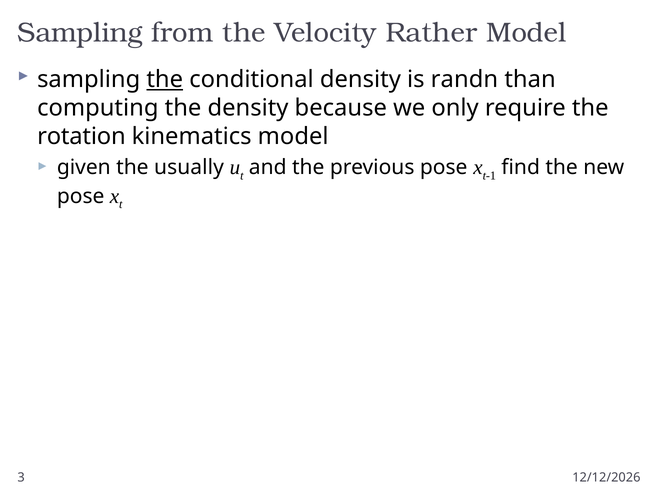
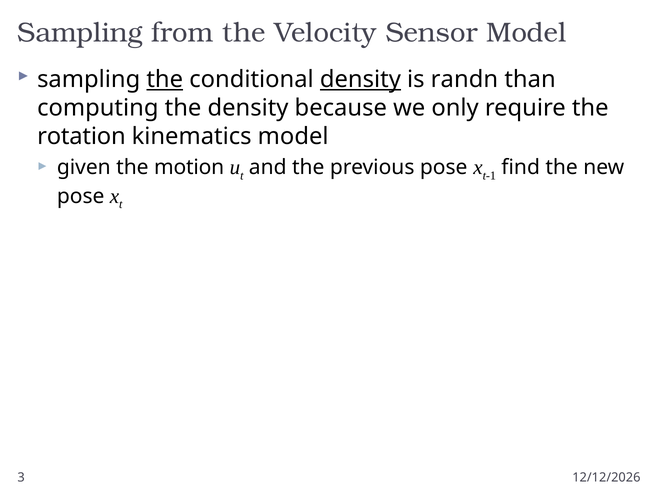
Rather: Rather -> Sensor
density at (360, 79) underline: none -> present
usually: usually -> motion
